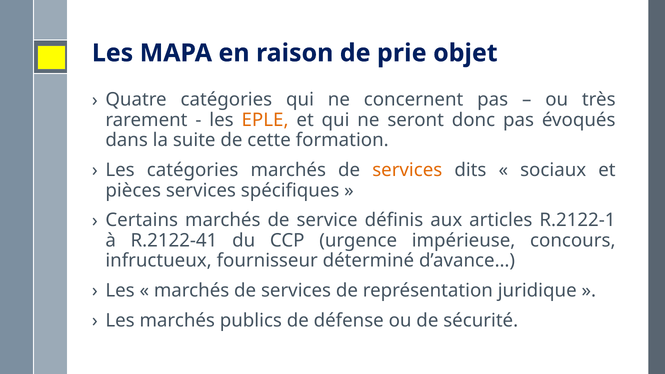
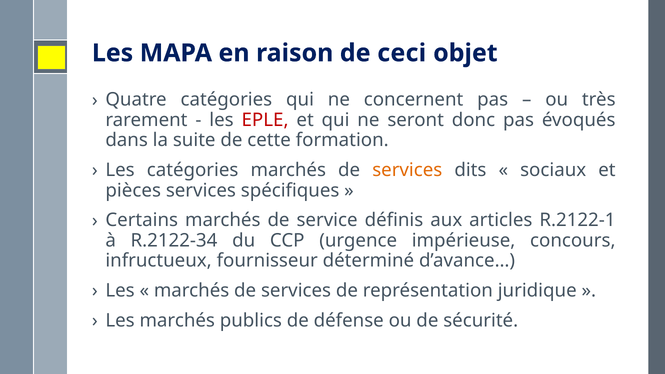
prie: prie -> ceci
EPLE colour: orange -> red
R.2122-41: R.2122-41 -> R.2122-34
